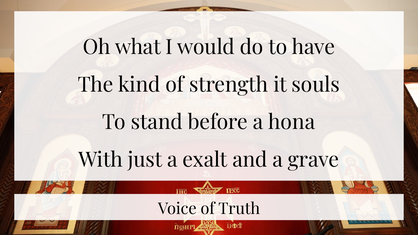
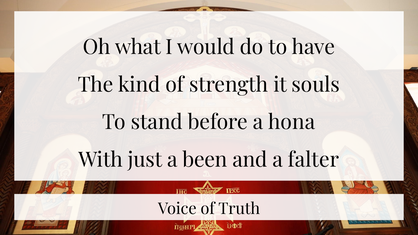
exalt: exalt -> been
grave: grave -> falter
